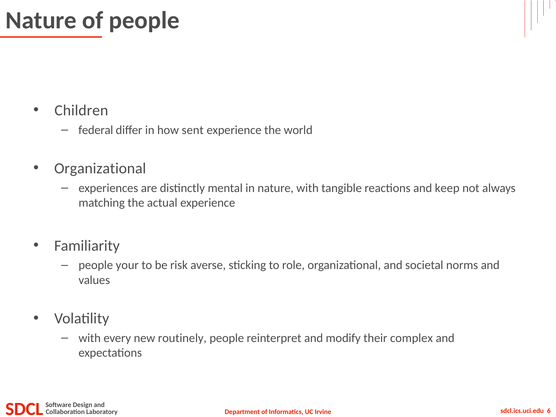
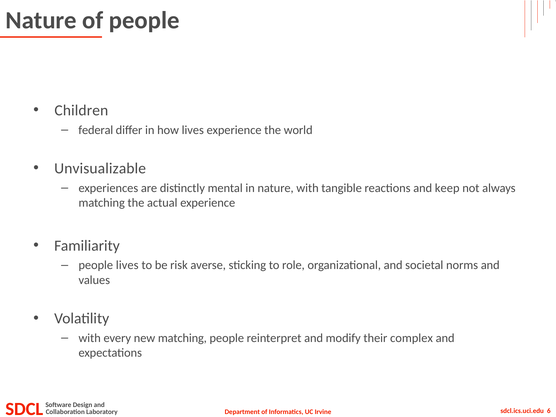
how sent: sent -> lives
Organizational at (100, 168): Organizational -> Unvisualizable
people your: your -> lives
new routinely: routinely -> matching
